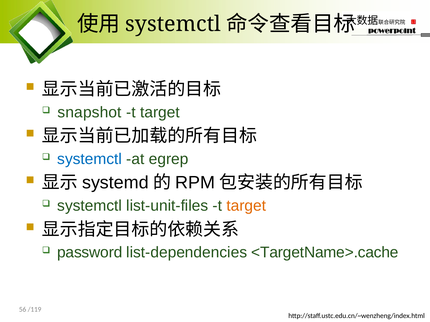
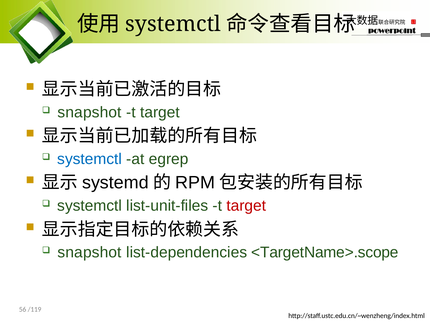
target at (246, 206) colour: orange -> red
password at (90, 253): password -> snapshot
<TargetName>.cache: <TargetName>.cache -> <TargetName>.scope
